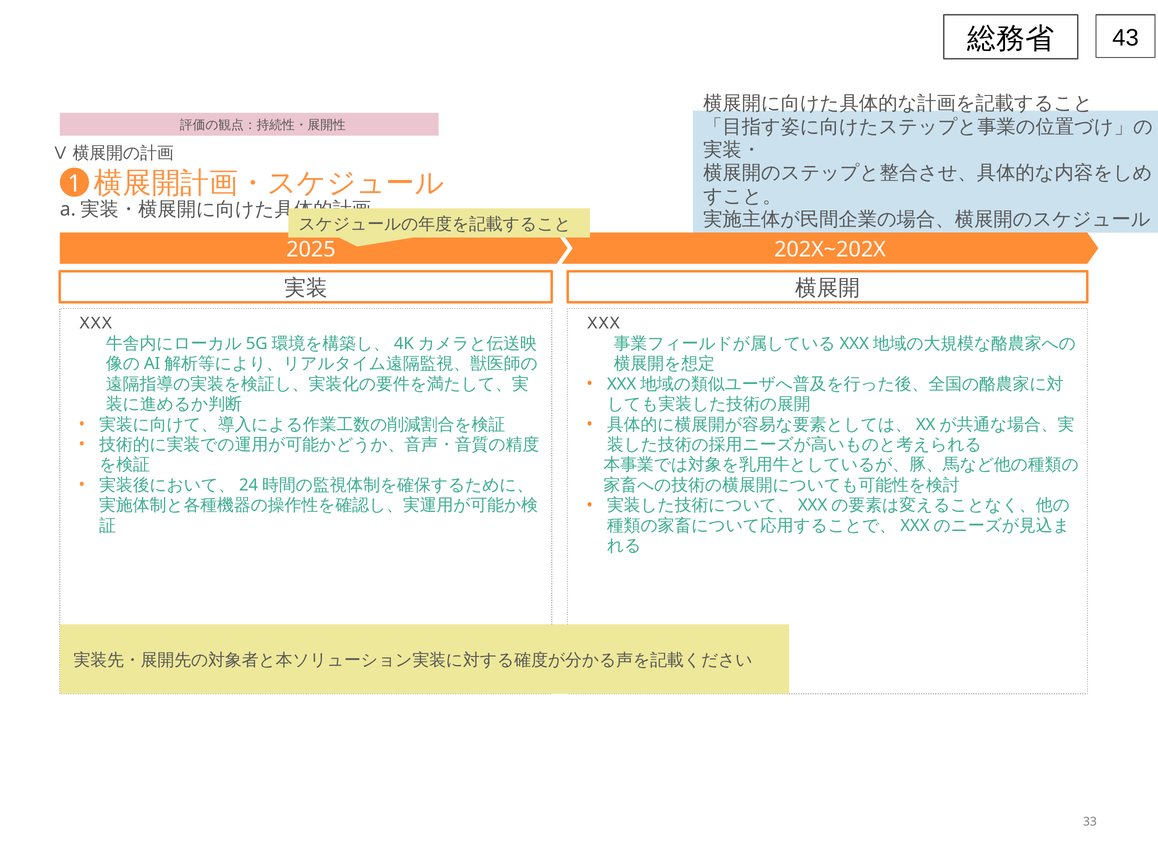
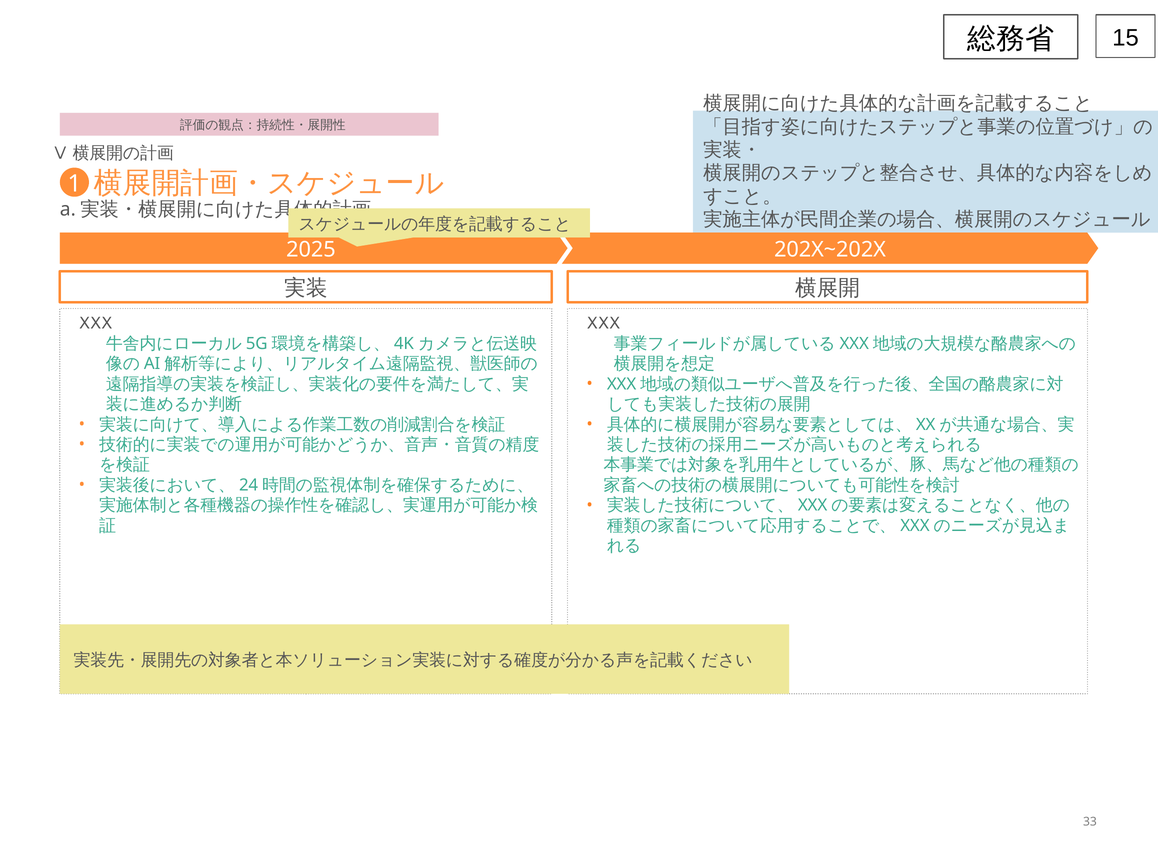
43: 43 -> 15
